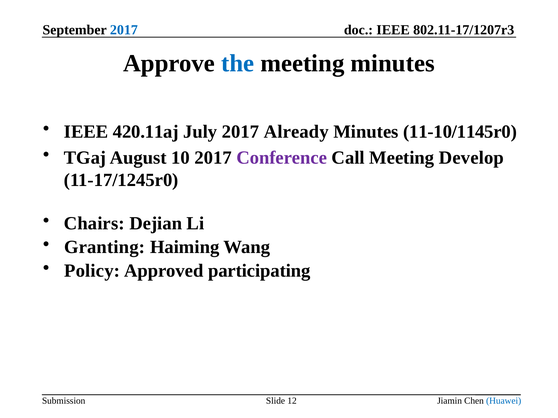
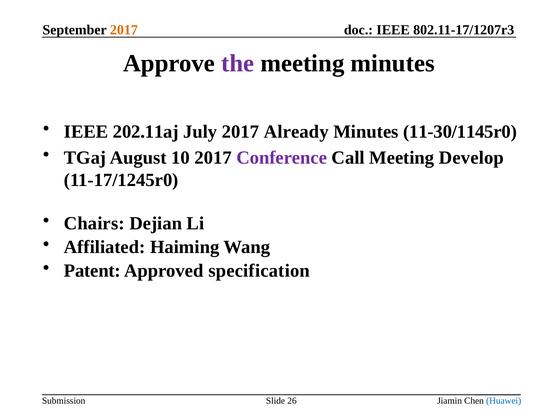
2017 at (124, 30) colour: blue -> orange
the colour: blue -> purple
420.11aj: 420.11aj -> 202.11aj
11-10/1145r0: 11-10/1145r0 -> 11-30/1145r0
Granting: Granting -> Affiliated
Policy: Policy -> Patent
participating: participating -> specification
12: 12 -> 26
